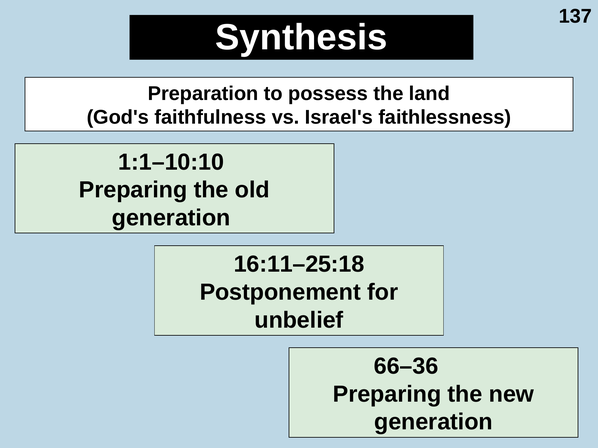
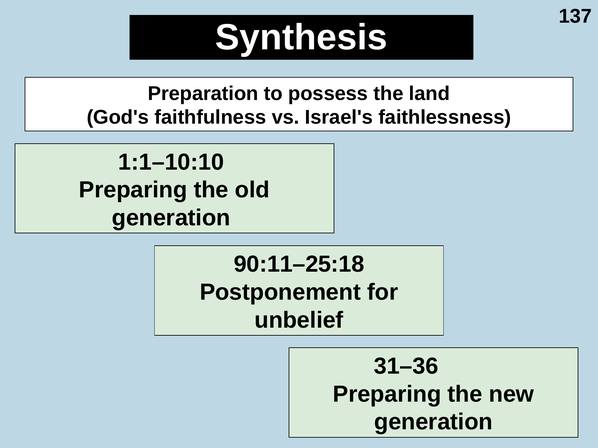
16:11–25:18: 16:11–25:18 -> 90:11–25:18
66–36: 66–36 -> 31–36
